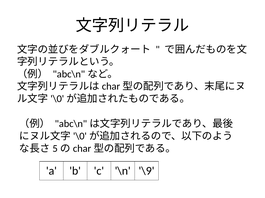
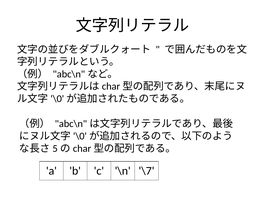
\9: \9 -> \7
